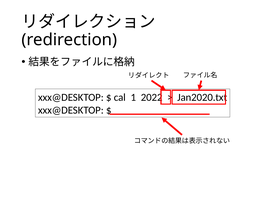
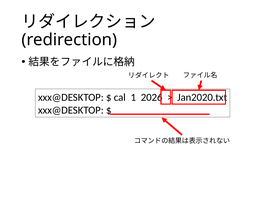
2022: 2022 -> 2026
